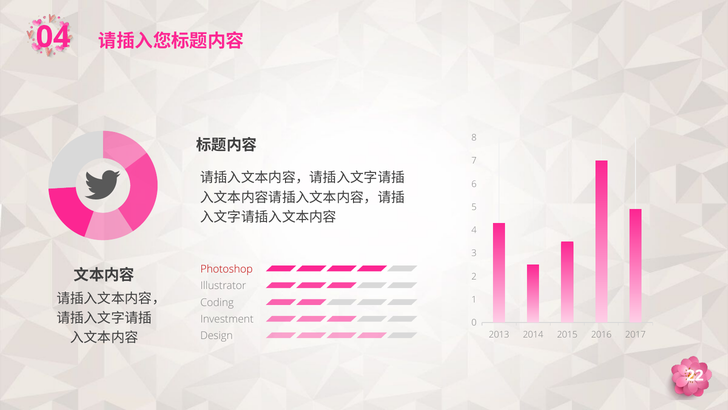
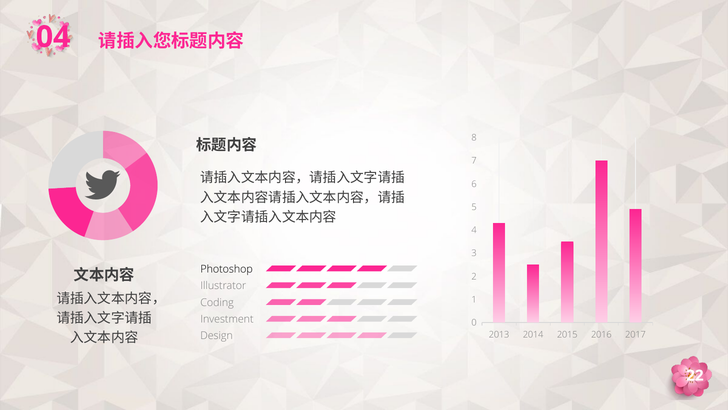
Photoshop colour: red -> black
